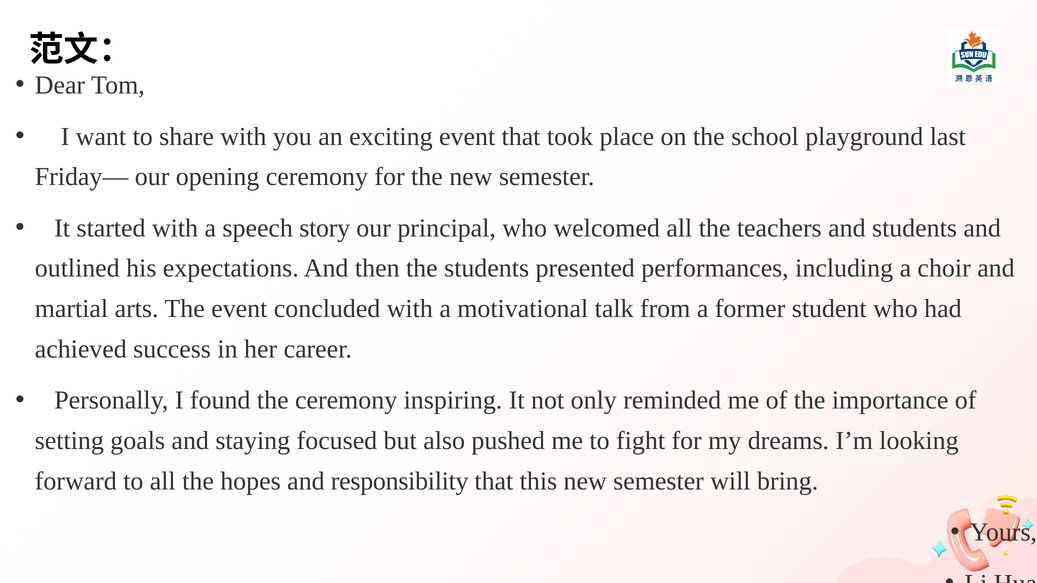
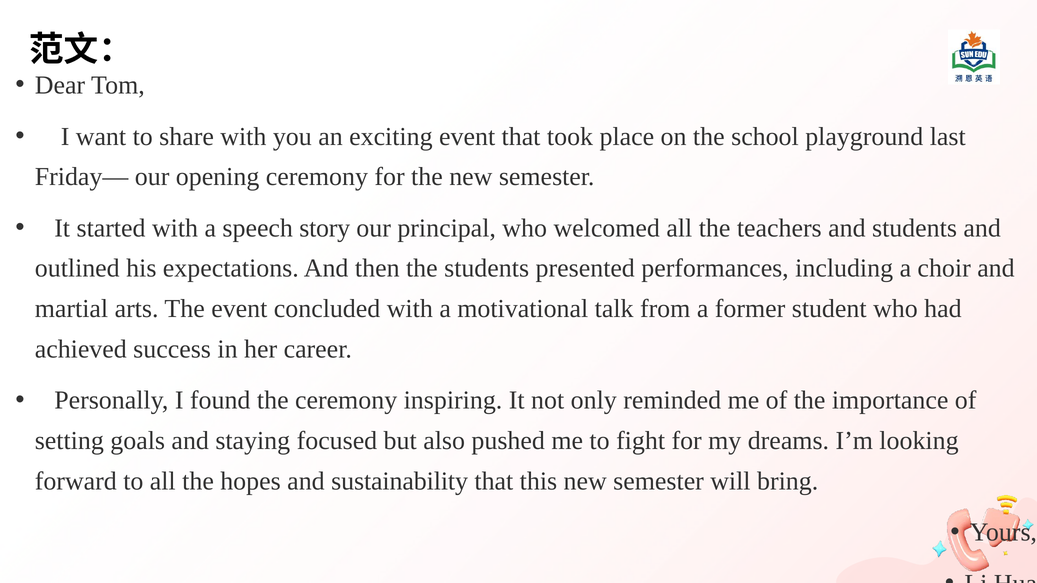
responsibility: responsibility -> sustainability
